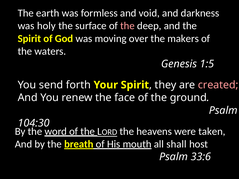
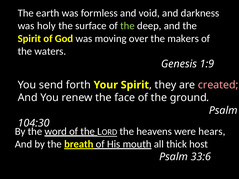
the at (127, 26) colour: pink -> light green
1:5: 1:5 -> 1:9
taken: taken -> hears
shall: shall -> thick
